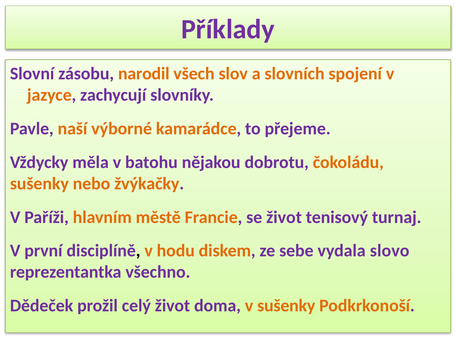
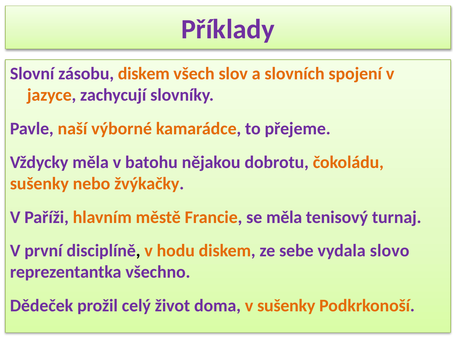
zásobu narodil: narodil -> diskem
se život: život -> měla
